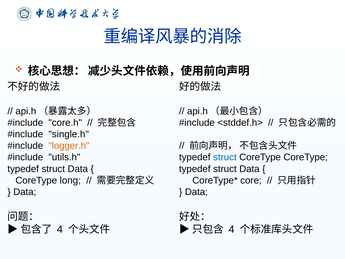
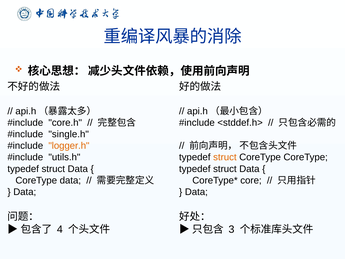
struct at (225, 157) colour: blue -> orange
CoreType long: long -> data
4 at (231, 229): 4 -> 3
